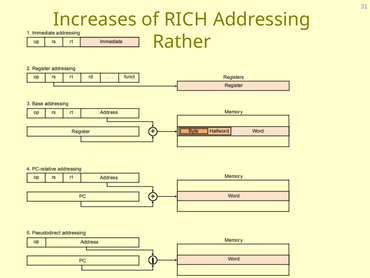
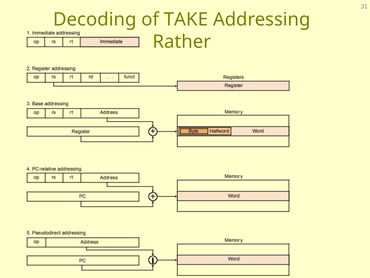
Increases: Increases -> Decoding
RICH: RICH -> TAKE
